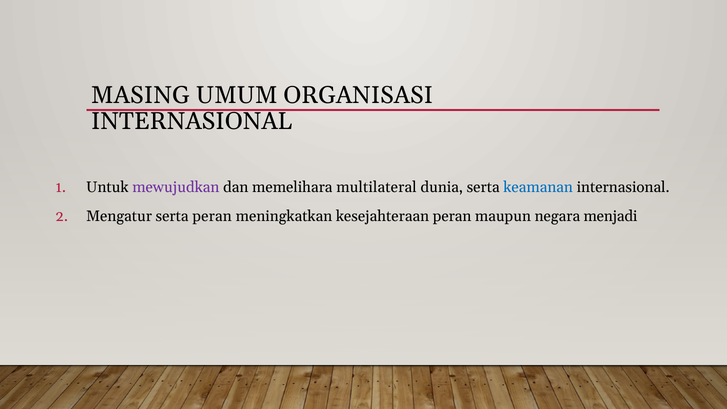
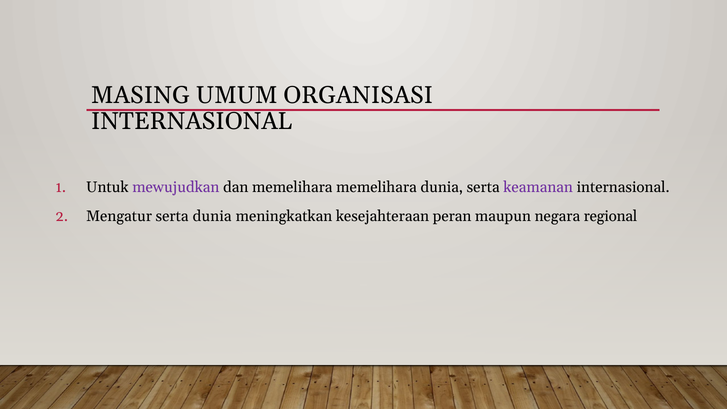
memelihara multilateral: multilateral -> memelihara
keamanan colour: blue -> purple
serta peran: peran -> dunia
menjadi: menjadi -> regional
